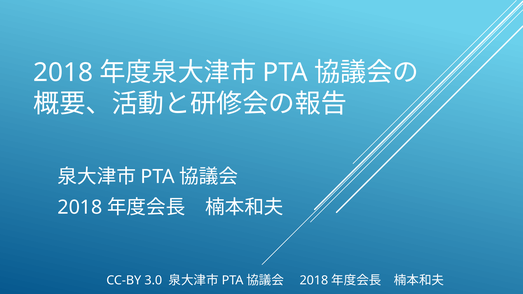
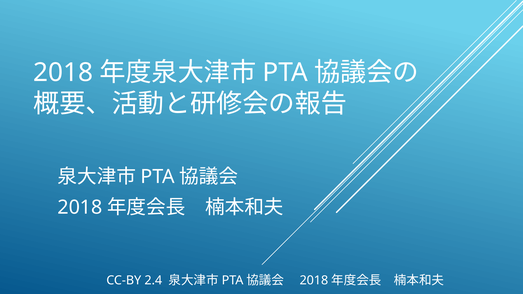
3.0: 3.0 -> 2.4
